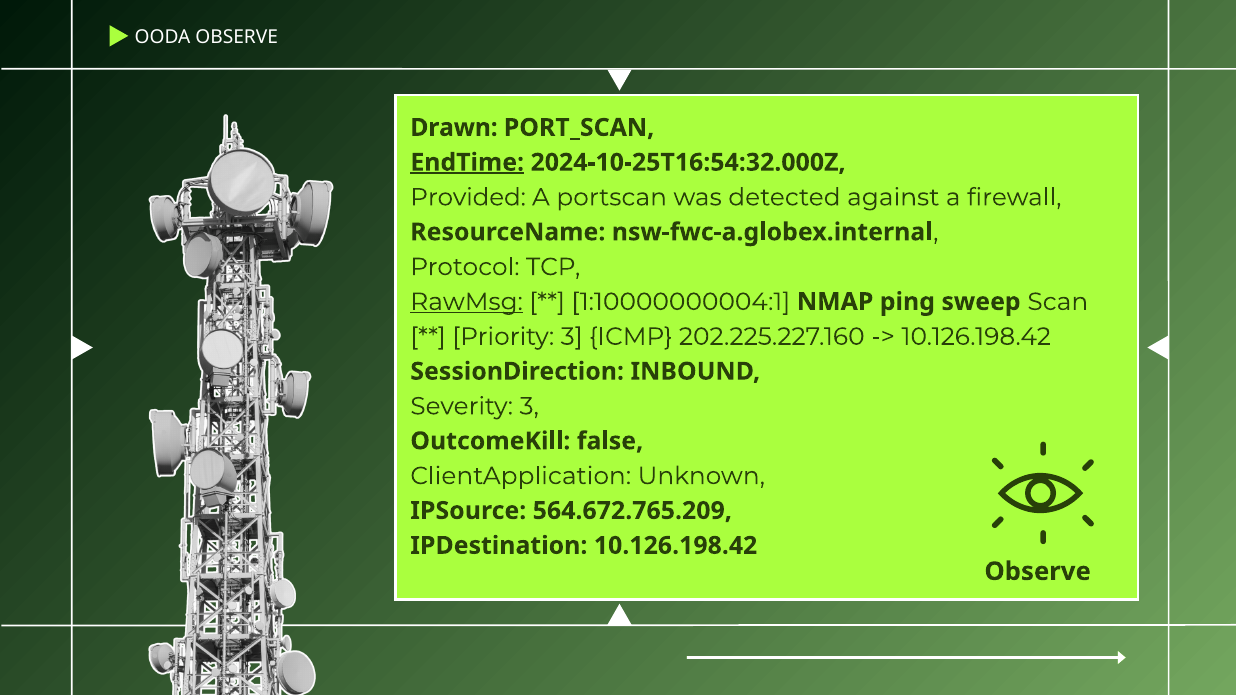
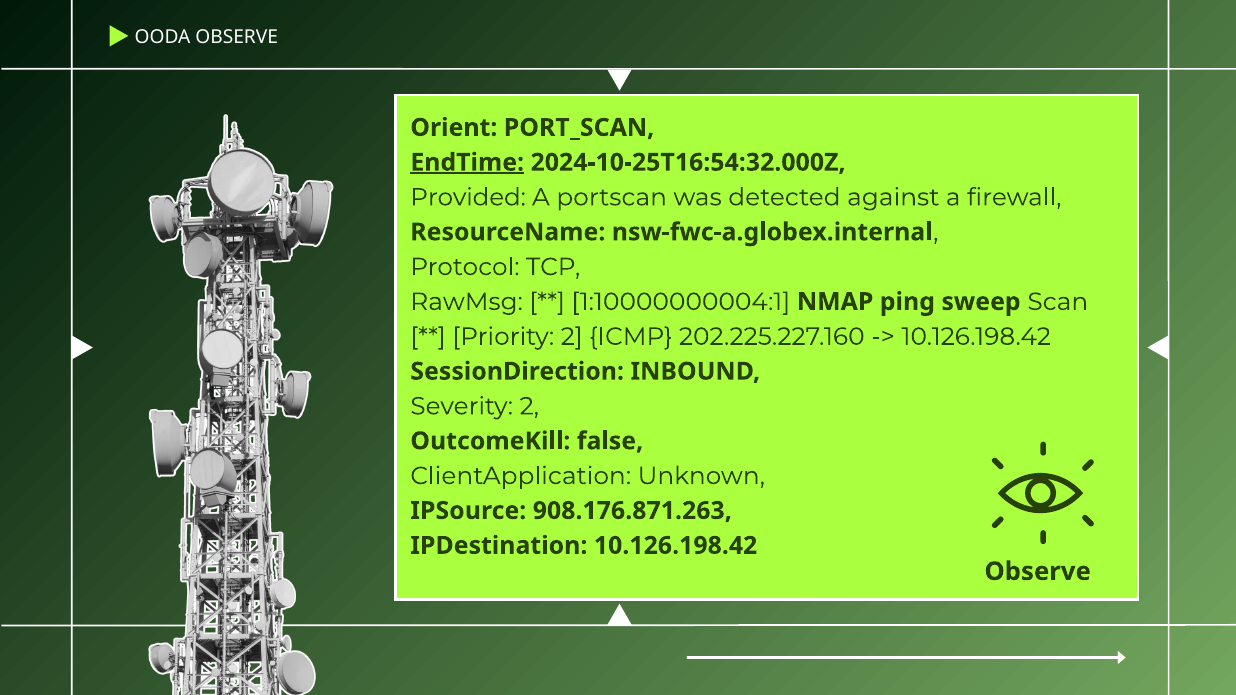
Drawn: Drawn -> Orient
RawMsg underline: present -> none
Priority 3: 3 -> 2
Severity 3: 3 -> 2
564.672.765.209: 564.672.765.209 -> 908.176.871.263
